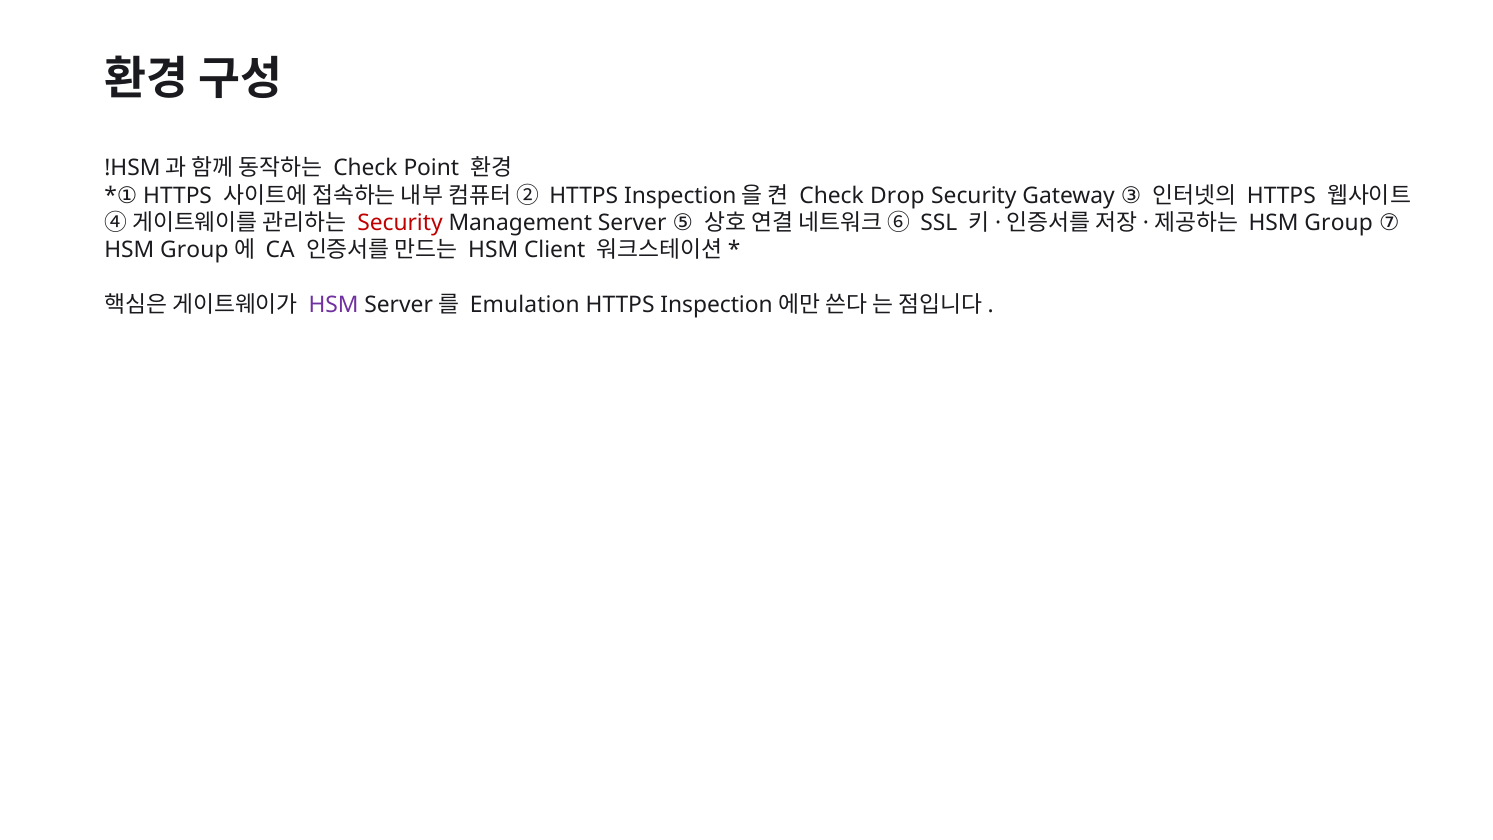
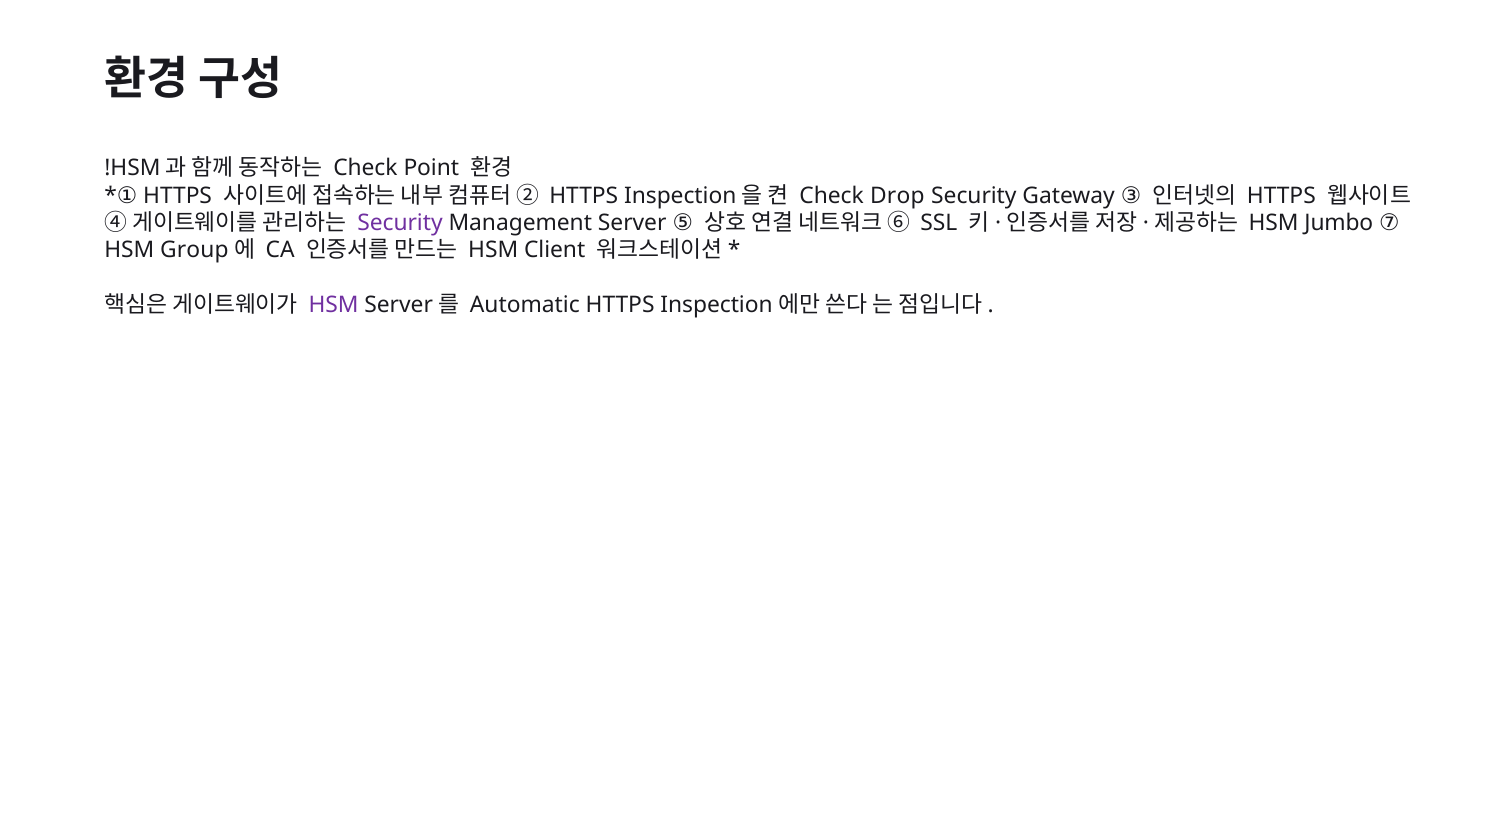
Security at (400, 223) colour: red -> purple
Group at (1339, 223): Group -> Jumbo
Emulation: Emulation -> Automatic
